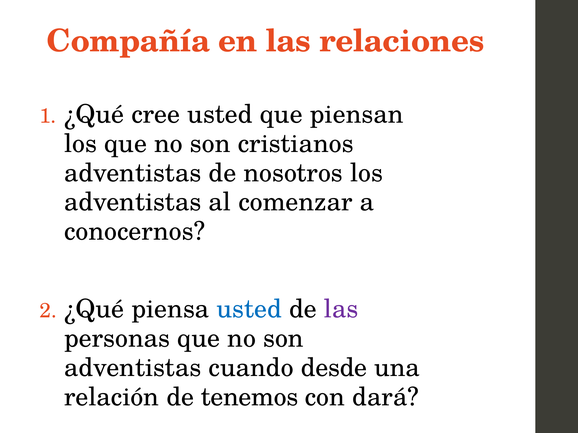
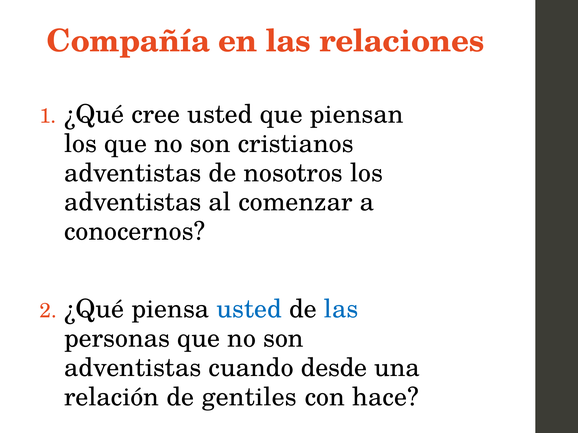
las at (341, 309) colour: purple -> blue
tenemos: tenemos -> gentiles
dará: dará -> hace
